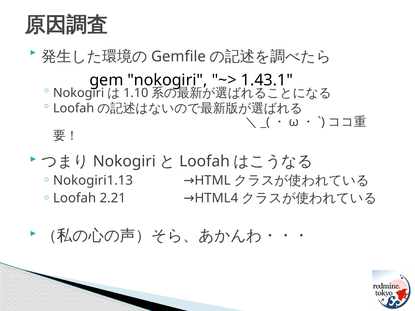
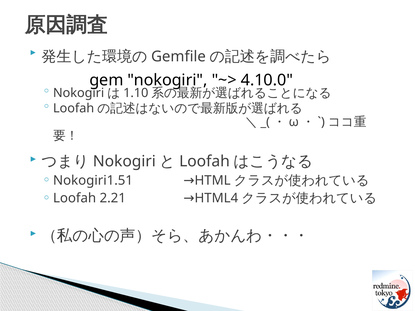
1.43.1: 1.43.1 -> 4.10.0
Nokogiri1.13: Nokogiri1.13 -> Nokogiri1.51
